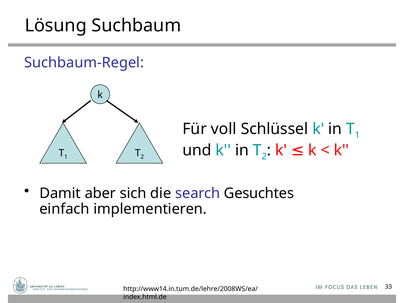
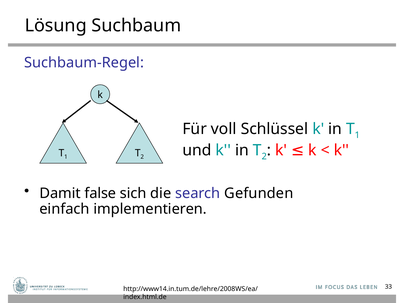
aber: aber -> false
Gesuchtes: Gesuchtes -> Gefunden
